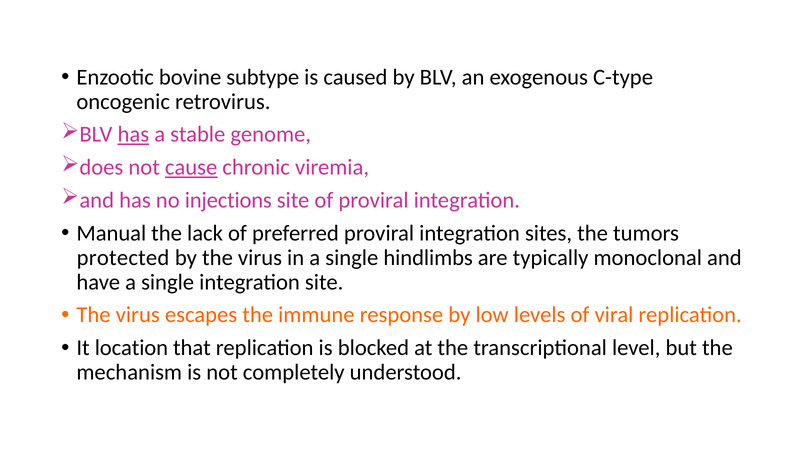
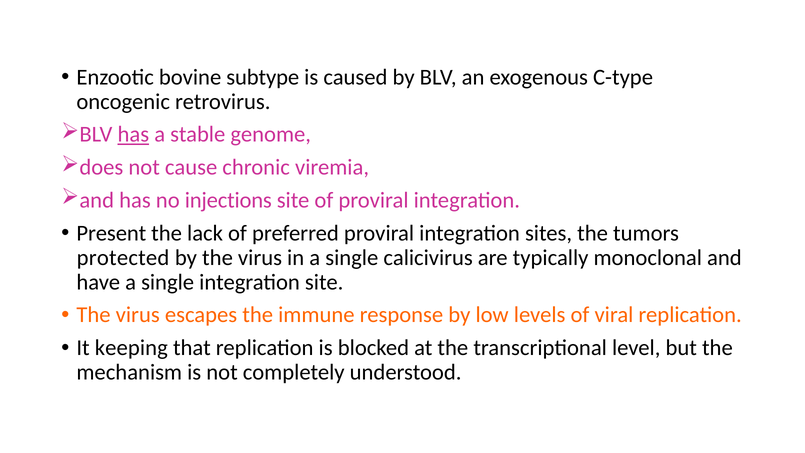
cause underline: present -> none
Manual: Manual -> Present
hindlimbs: hindlimbs -> calicivirus
location: location -> keeping
